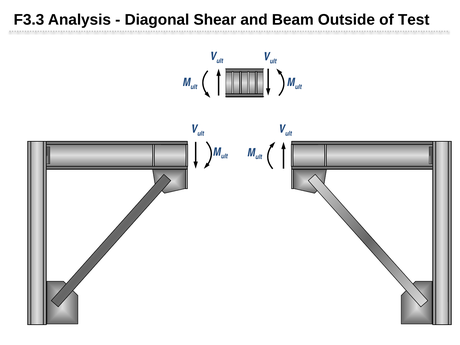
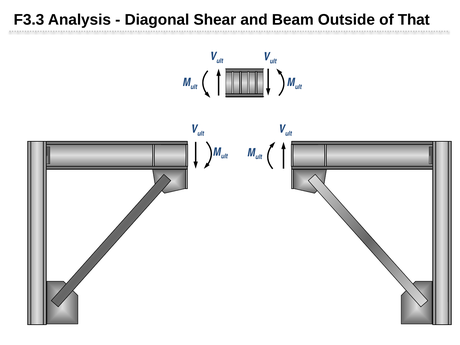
Test: Test -> That
